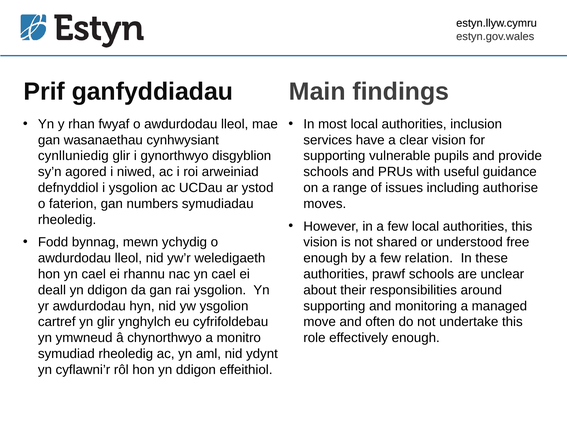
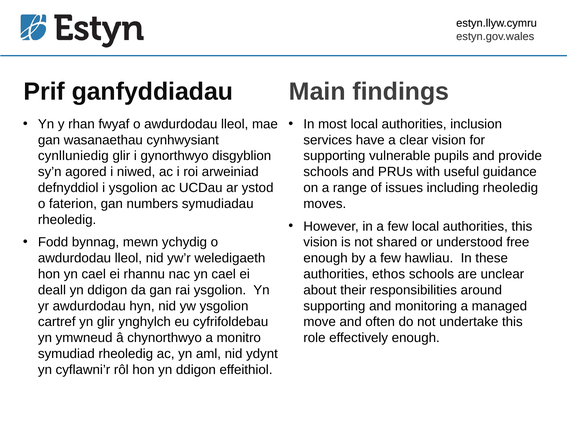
including authorise: authorise -> rheoledig
relation: relation -> hawliau
prawf: prawf -> ethos
